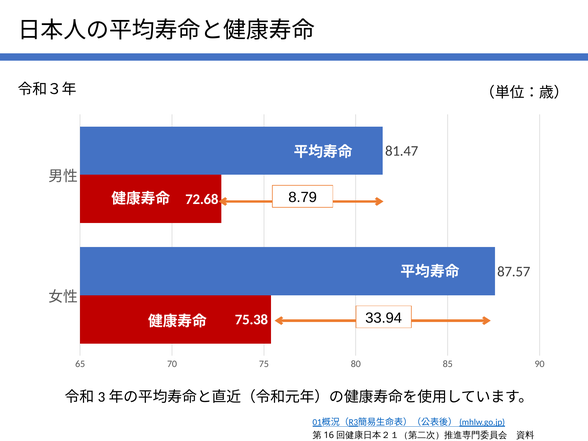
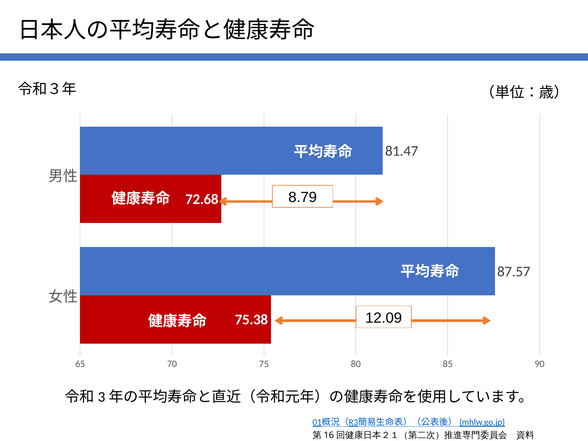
33.94: 33.94 -> 12.09
